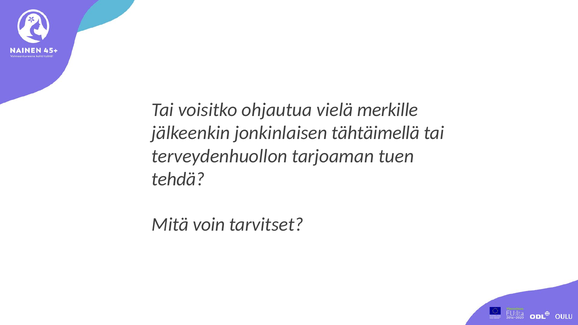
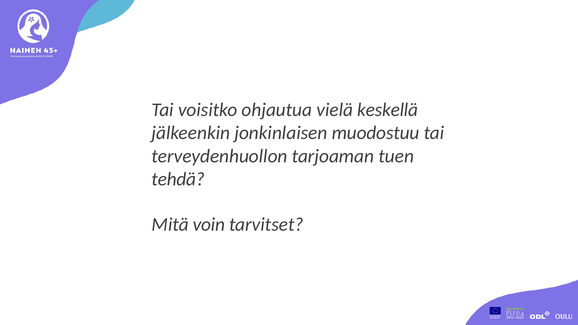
merkille: merkille -> keskellä
tähtäimellä: tähtäimellä -> muodostuu
